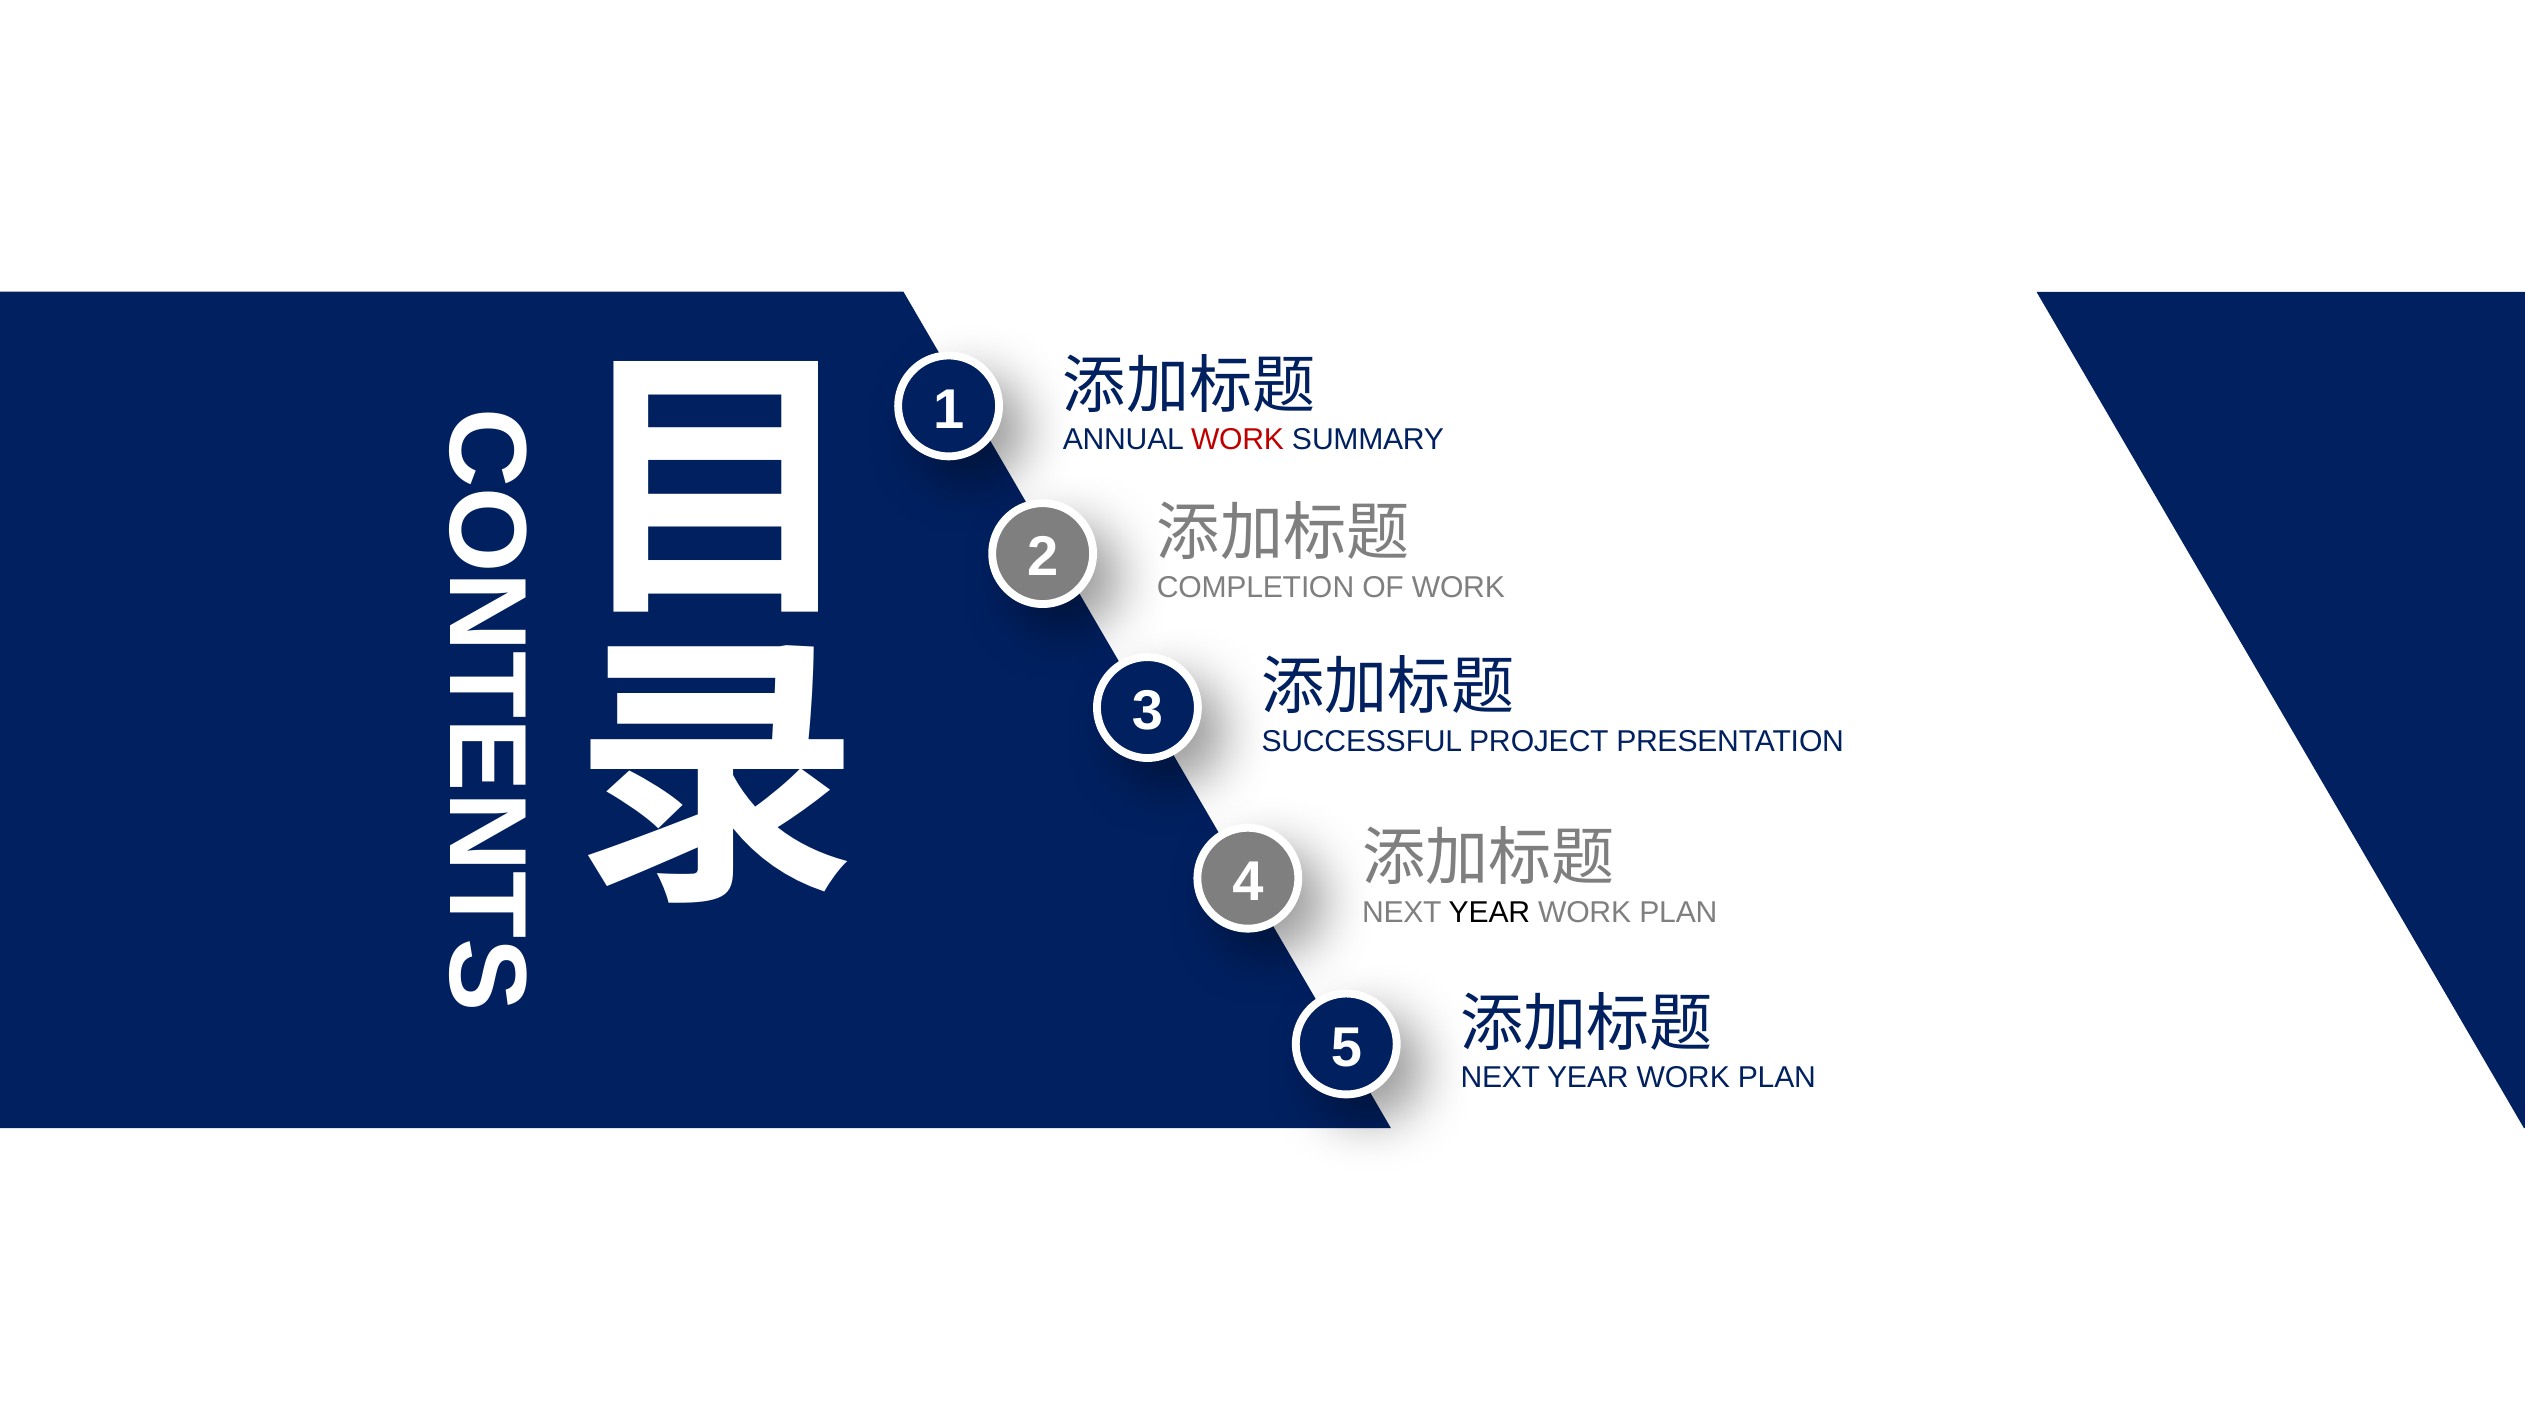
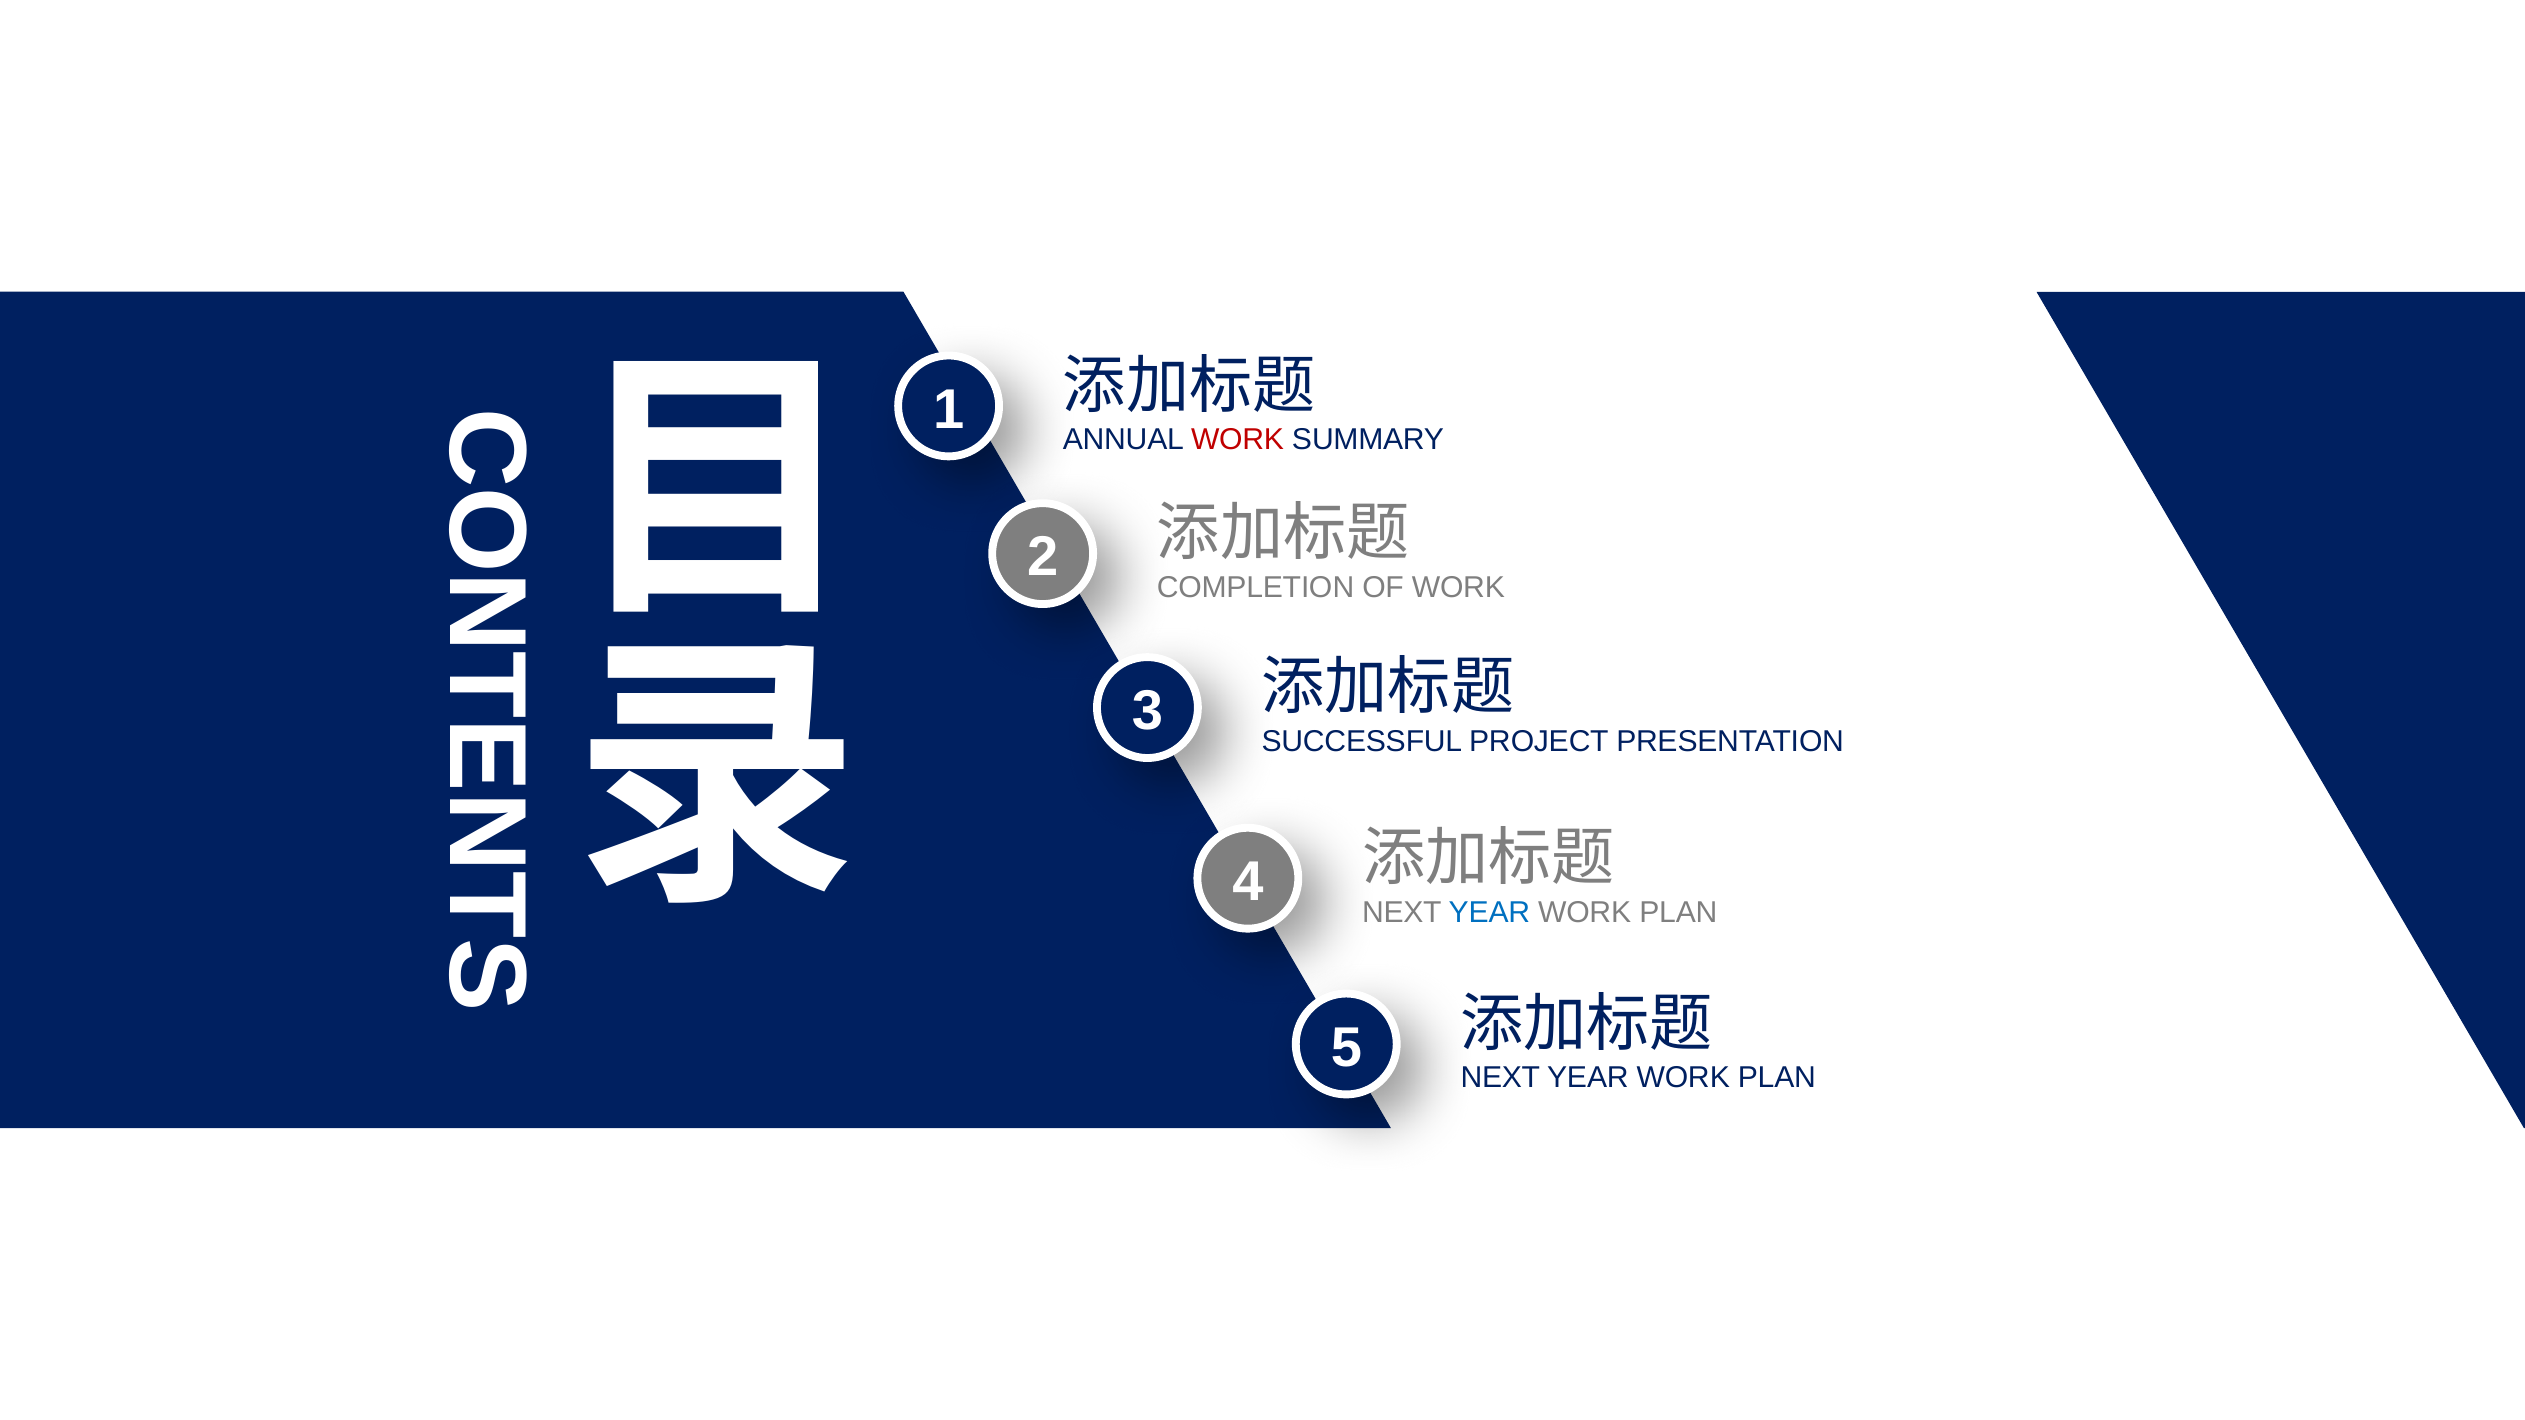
YEAR at (1489, 912) colour: black -> blue
